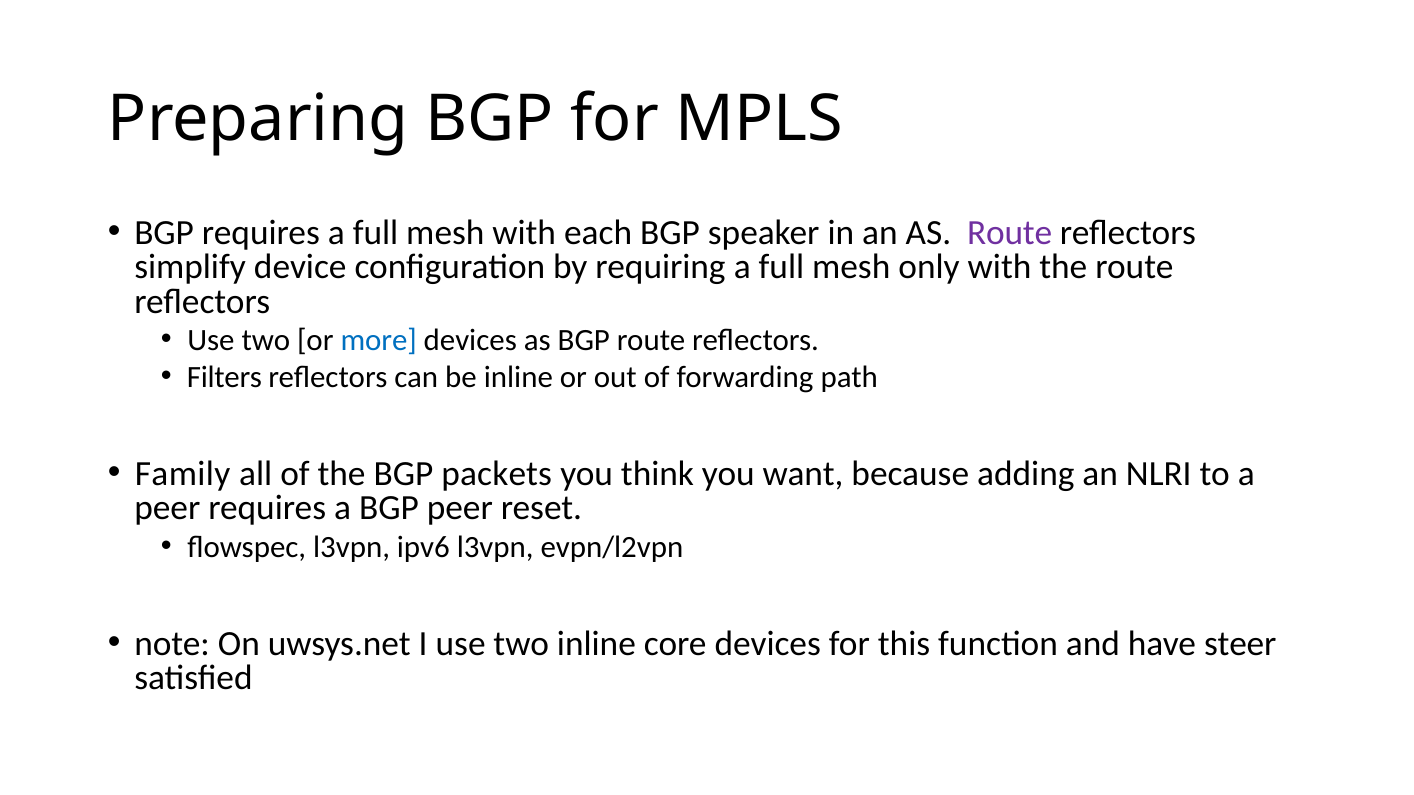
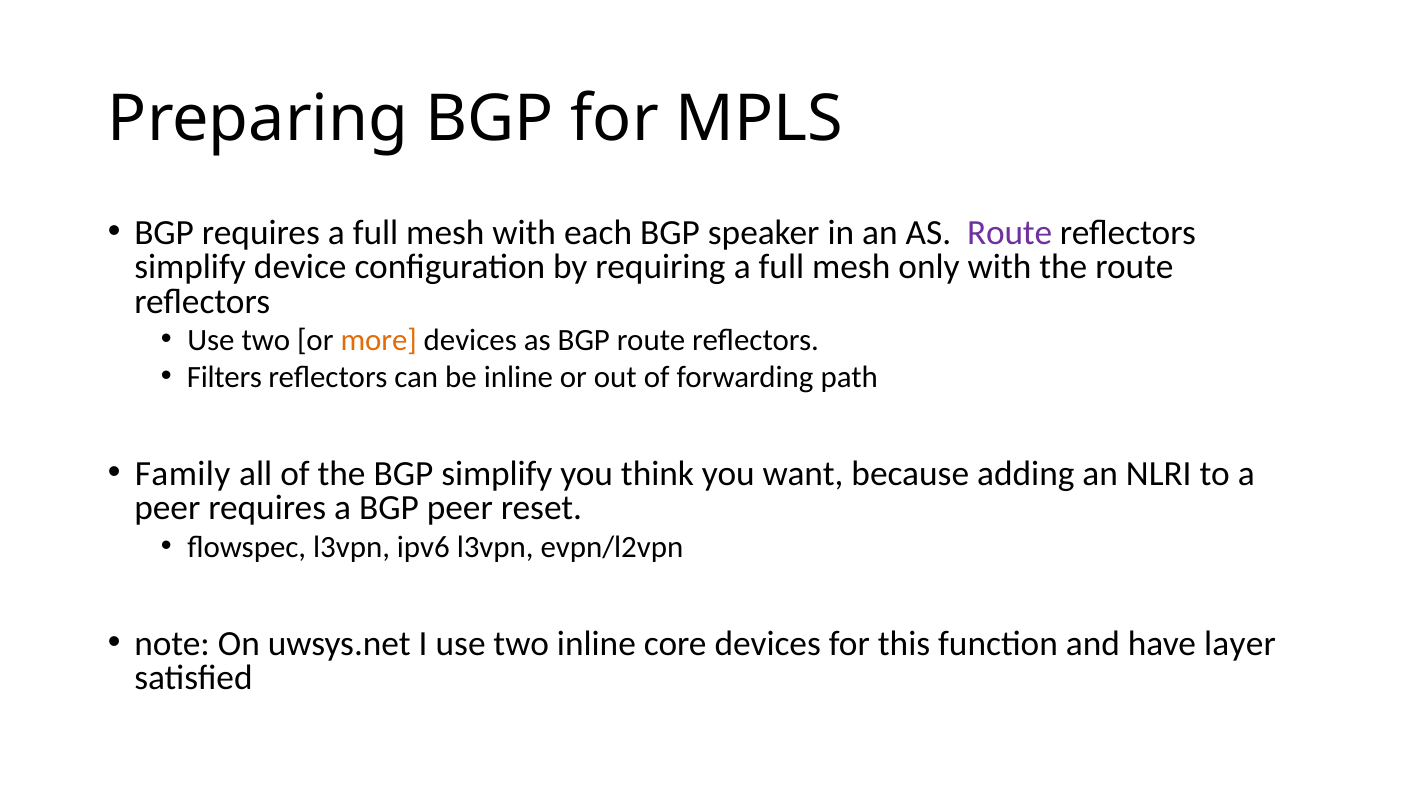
more colour: blue -> orange
BGP packets: packets -> simplify
steer: steer -> layer
